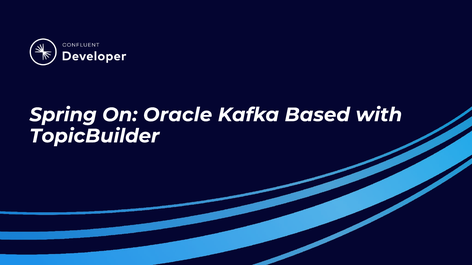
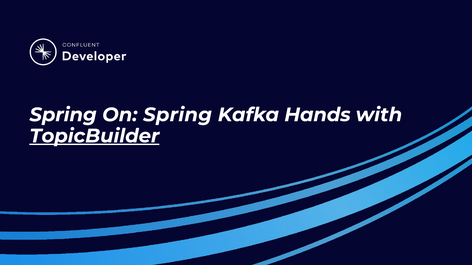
On Oracle: Oracle -> Spring
Based: Based -> Hands
TopicBuilder underline: none -> present
